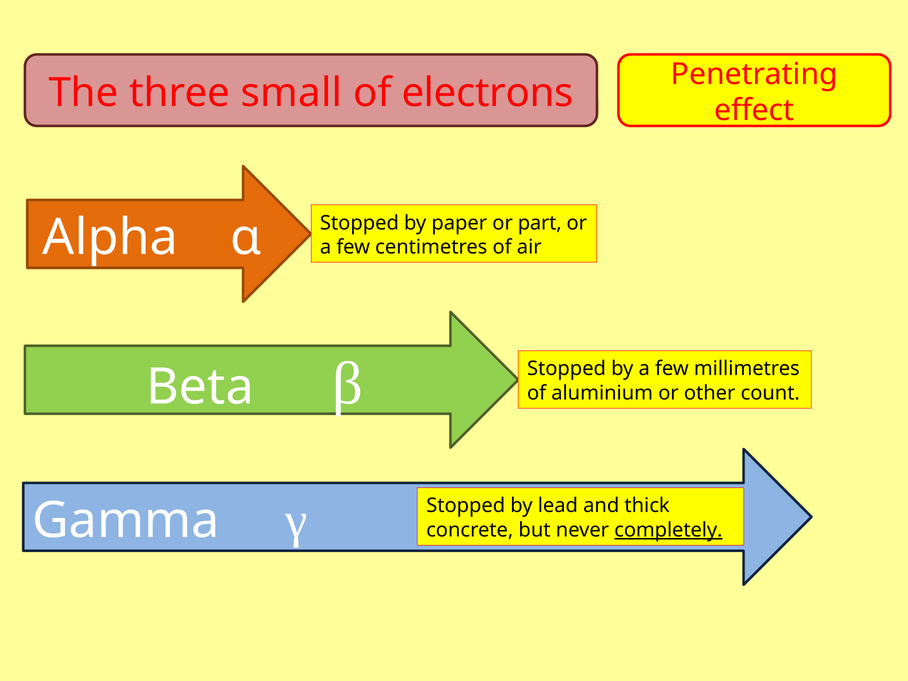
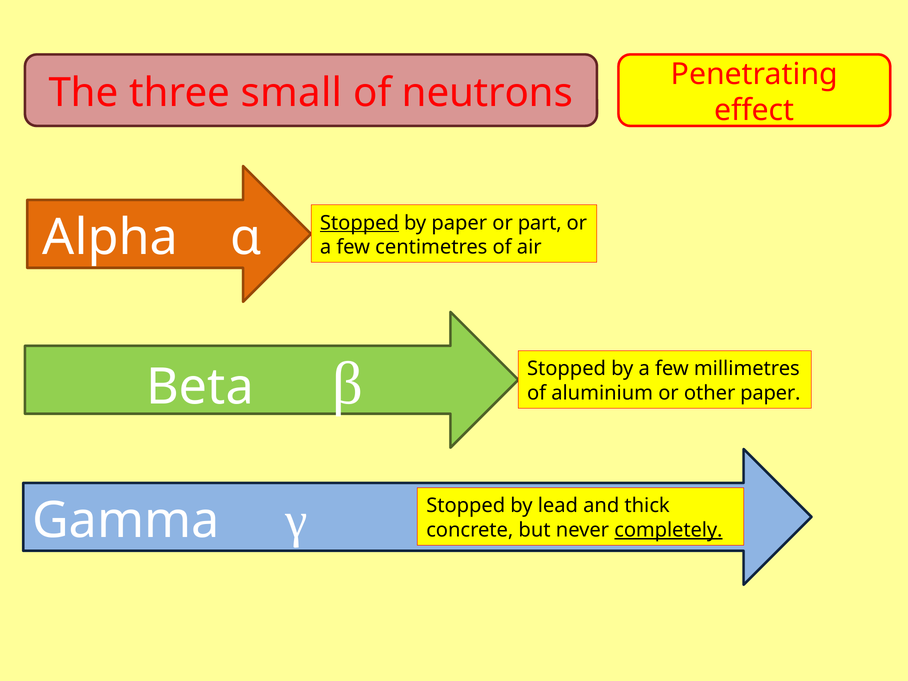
electrons: electrons -> neutrons
Stopped at (359, 223) underline: none -> present
other count: count -> paper
